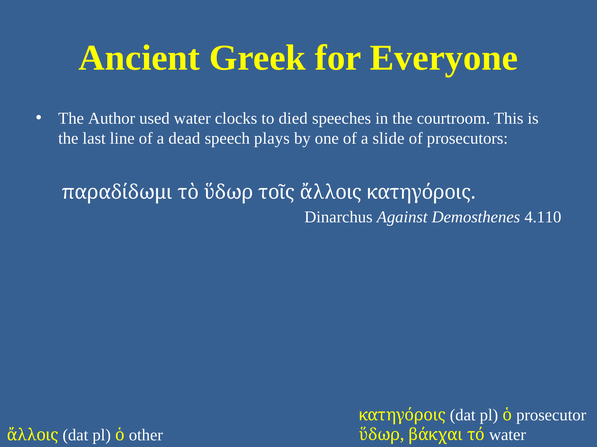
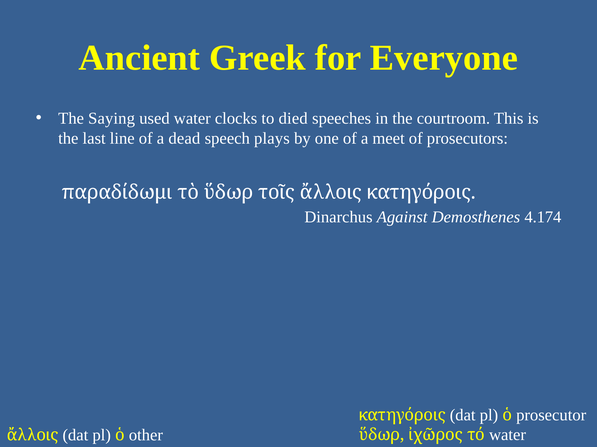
Author: Author -> Saying
slide: slide -> meet
4.110: 4.110 -> 4.174
βάκχαι: βάκχαι -> ἰχῶρος
